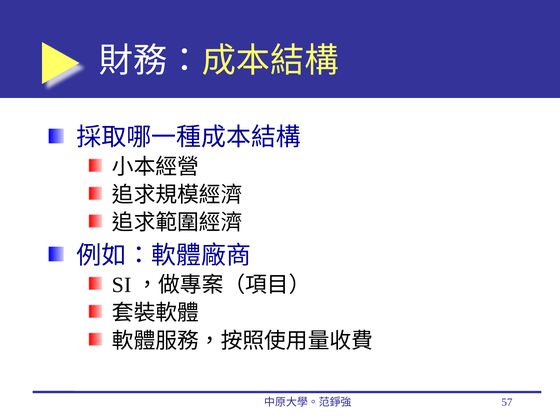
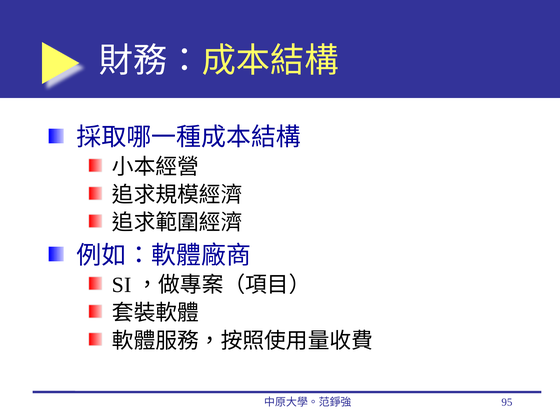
57: 57 -> 95
